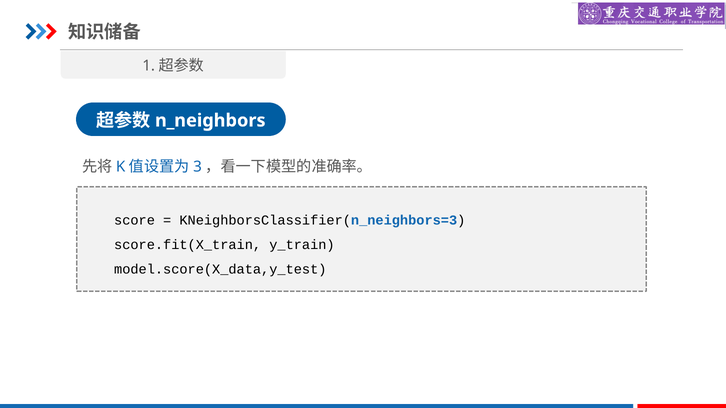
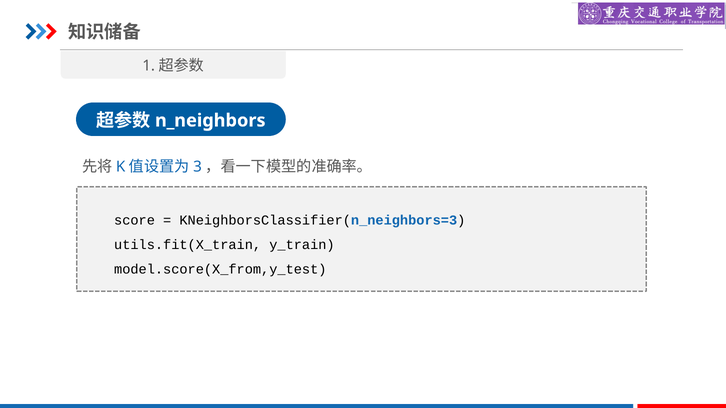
score.fit(X_train: score.fit(X_train -> utils.fit(X_train
model.score(X_data,y_test: model.score(X_data,y_test -> model.score(X_from,y_test
